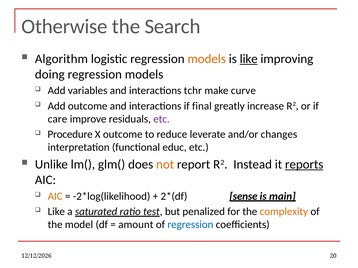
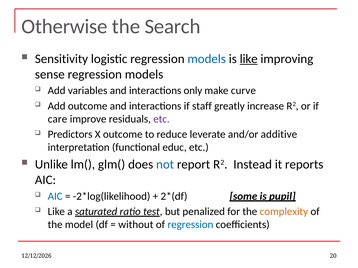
Algorithm: Algorithm -> Sensitivity
models at (207, 59) colour: orange -> blue
doing: doing -> sense
tchr: tchr -> only
final: final -> staff
Procedure: Procedure -> Predictors
changes: changes -> additive
not colour: orange -> blue
reports underline: present -> none
AIC at (55, 197) colour: orange -> blue
sense: sense -> some
main: main -> pupil
amount: amount -> without
